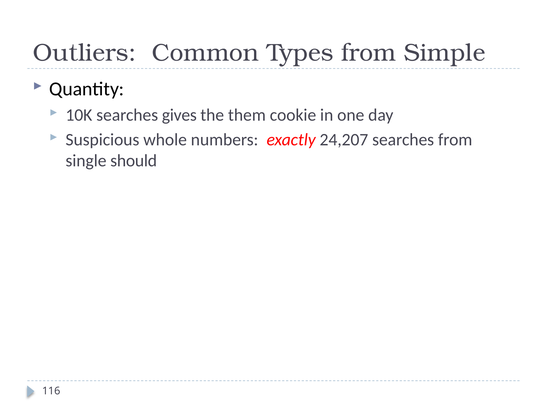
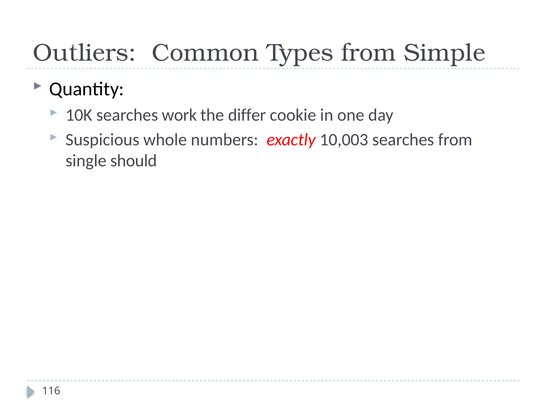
gives: gives -> work
them: them -> differ
24,207: 24,207 -> 10,003
